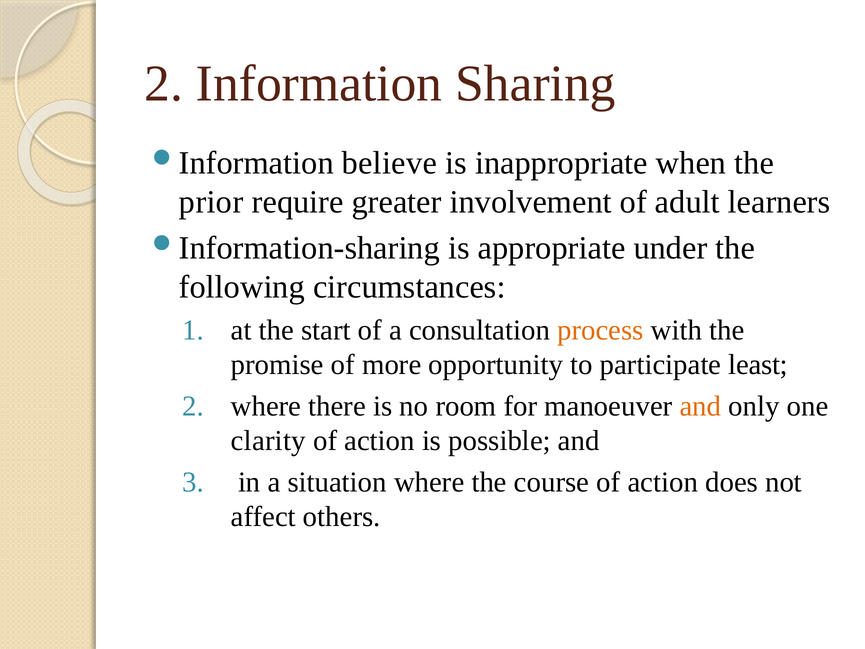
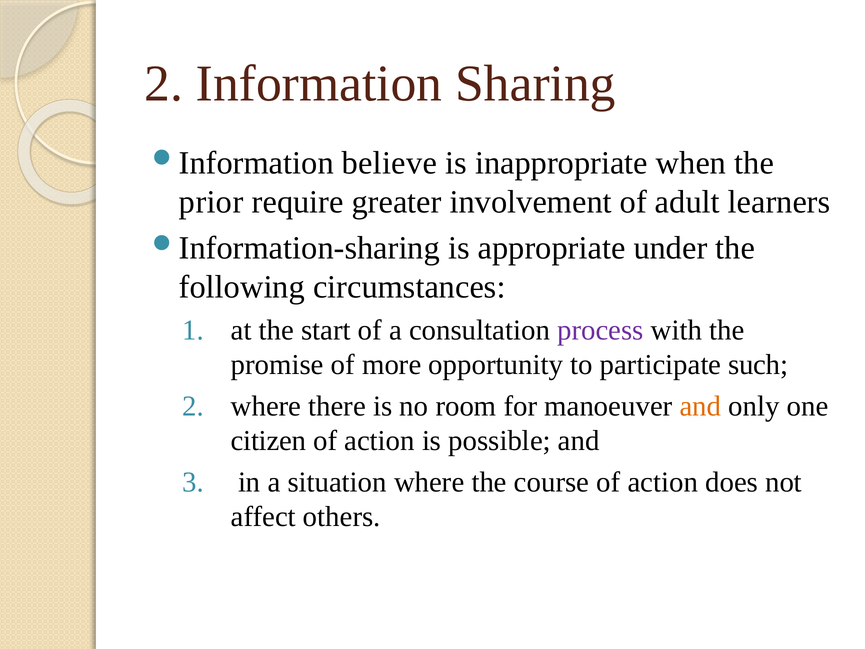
process colour: orange -> purple
least: least -> such
clarity: clarity -> citizen
